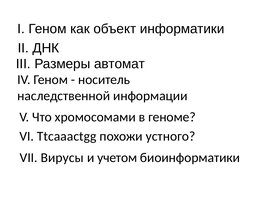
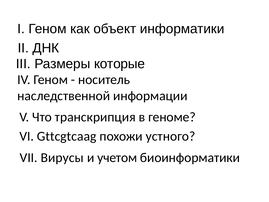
автомат: автомат -> которые
хромосомами: хромосомами -> транскрипция
Ttcaaactgg: Ttcaaactgg -> Gttcgtcaag
